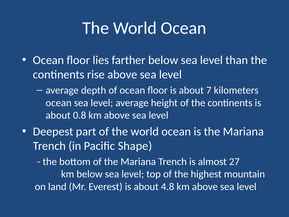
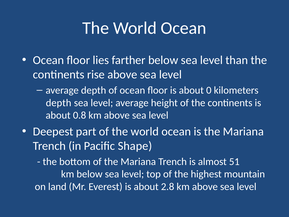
7: 7 -> 0
ocean at (59, 103): ocean -> depth
27: 27 -> 51
4.8: 4.8 -> 2.8
